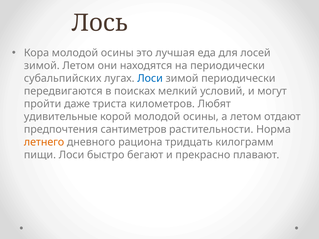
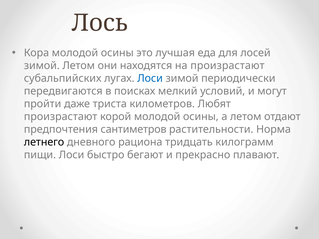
на периодически: периодически -> произрастают
удивительные at (61, 117): удивительные -> произрастают
летнего colour: orange -> black
